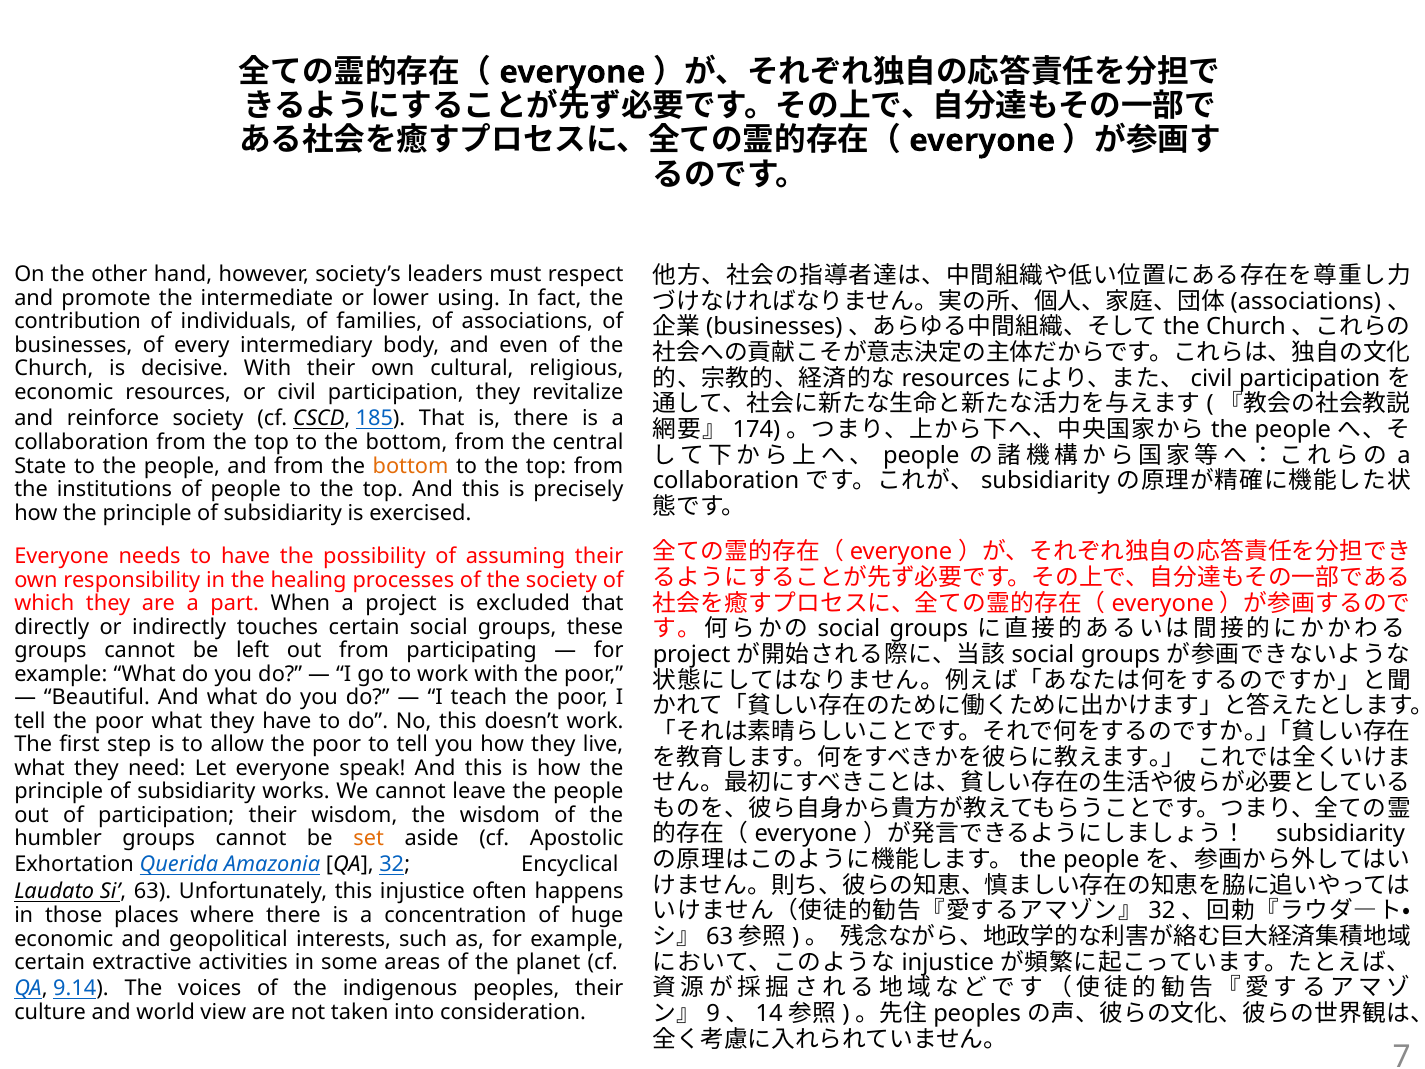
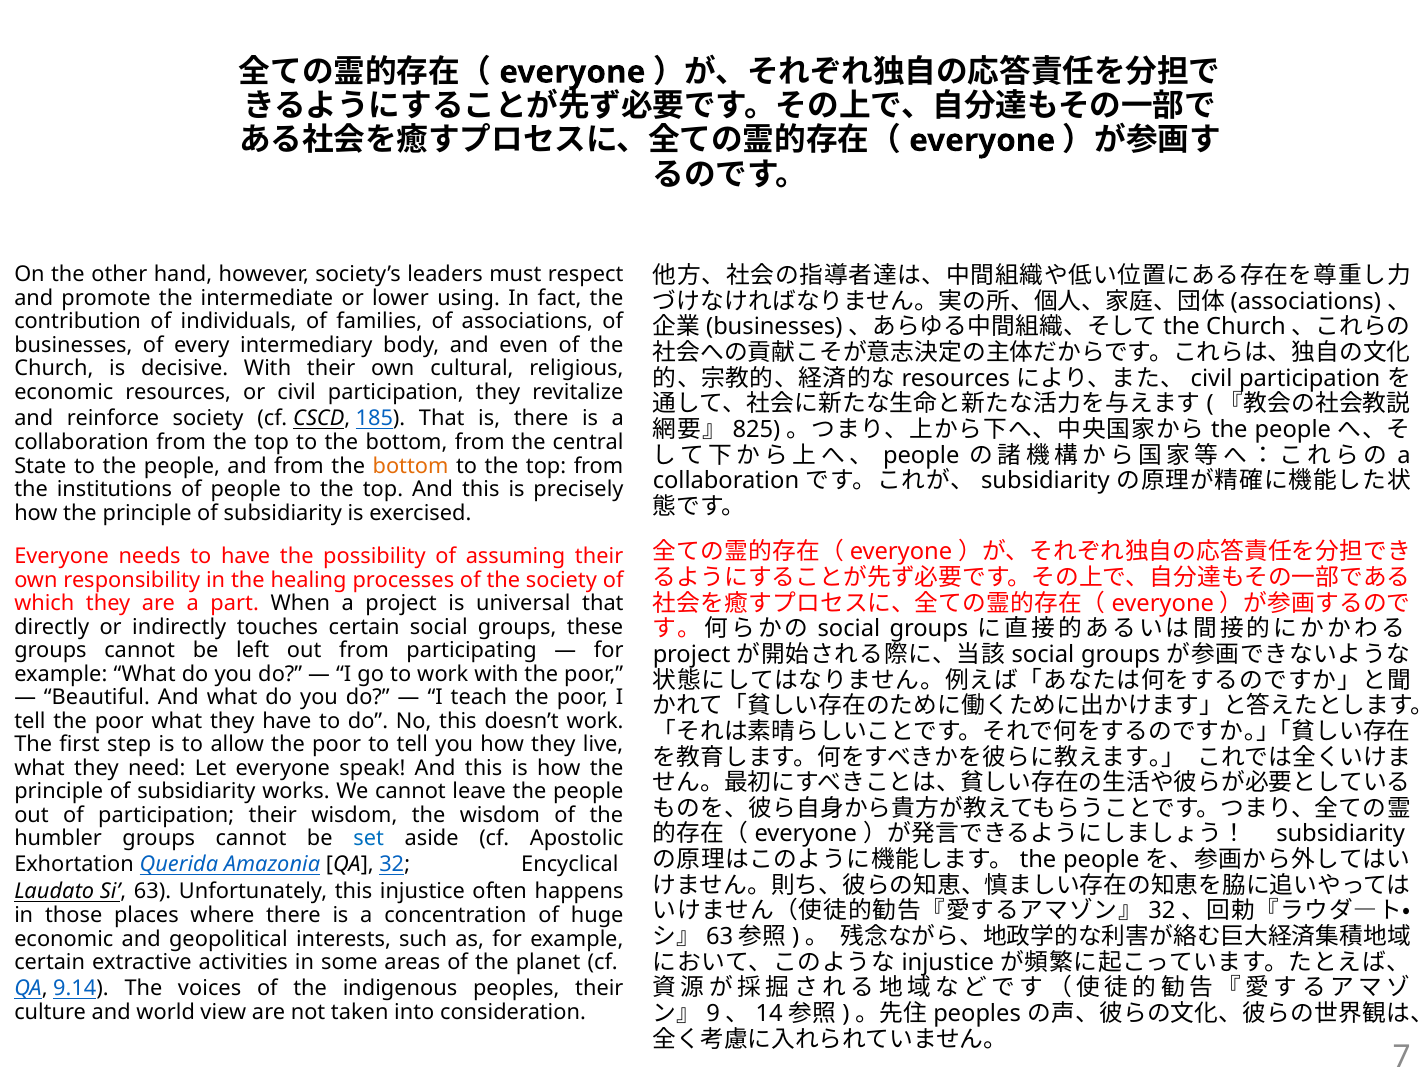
174: 174 -> 825
excluded: excluded -> universal
set colour: orange -> blue
